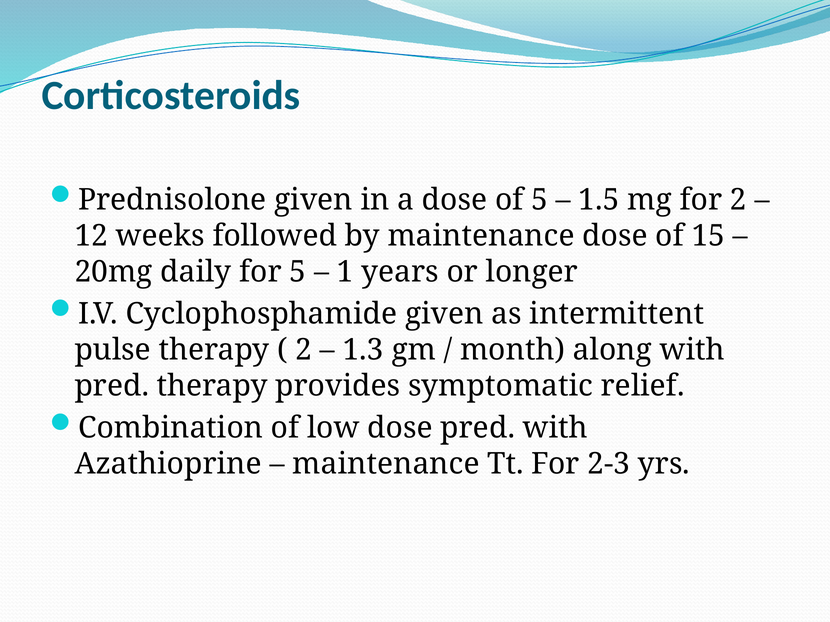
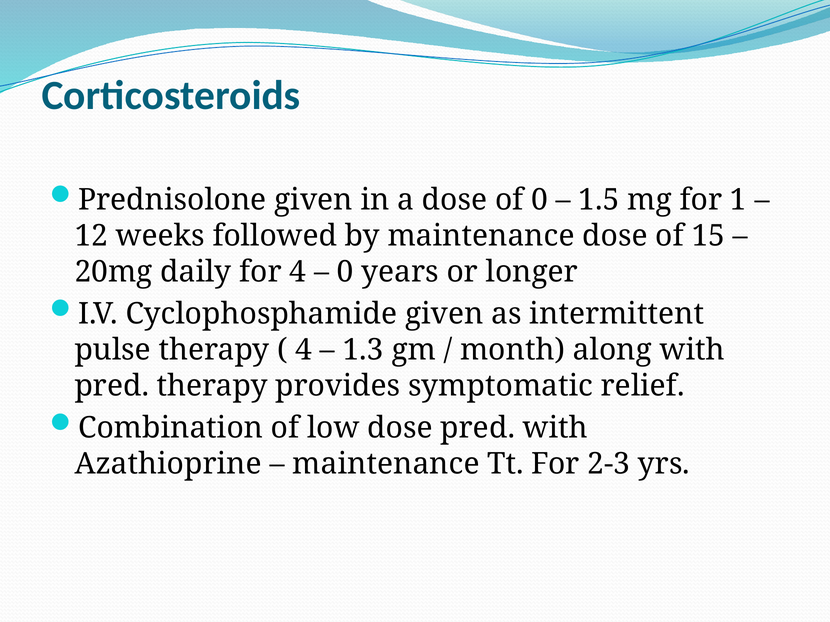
of 5: 5 -> 0
for 2: 2 -> 1
for 5: 5 -> 4
1 at (345, 272): 1 -> 0
2 at (304, 350): 2 -> 4
